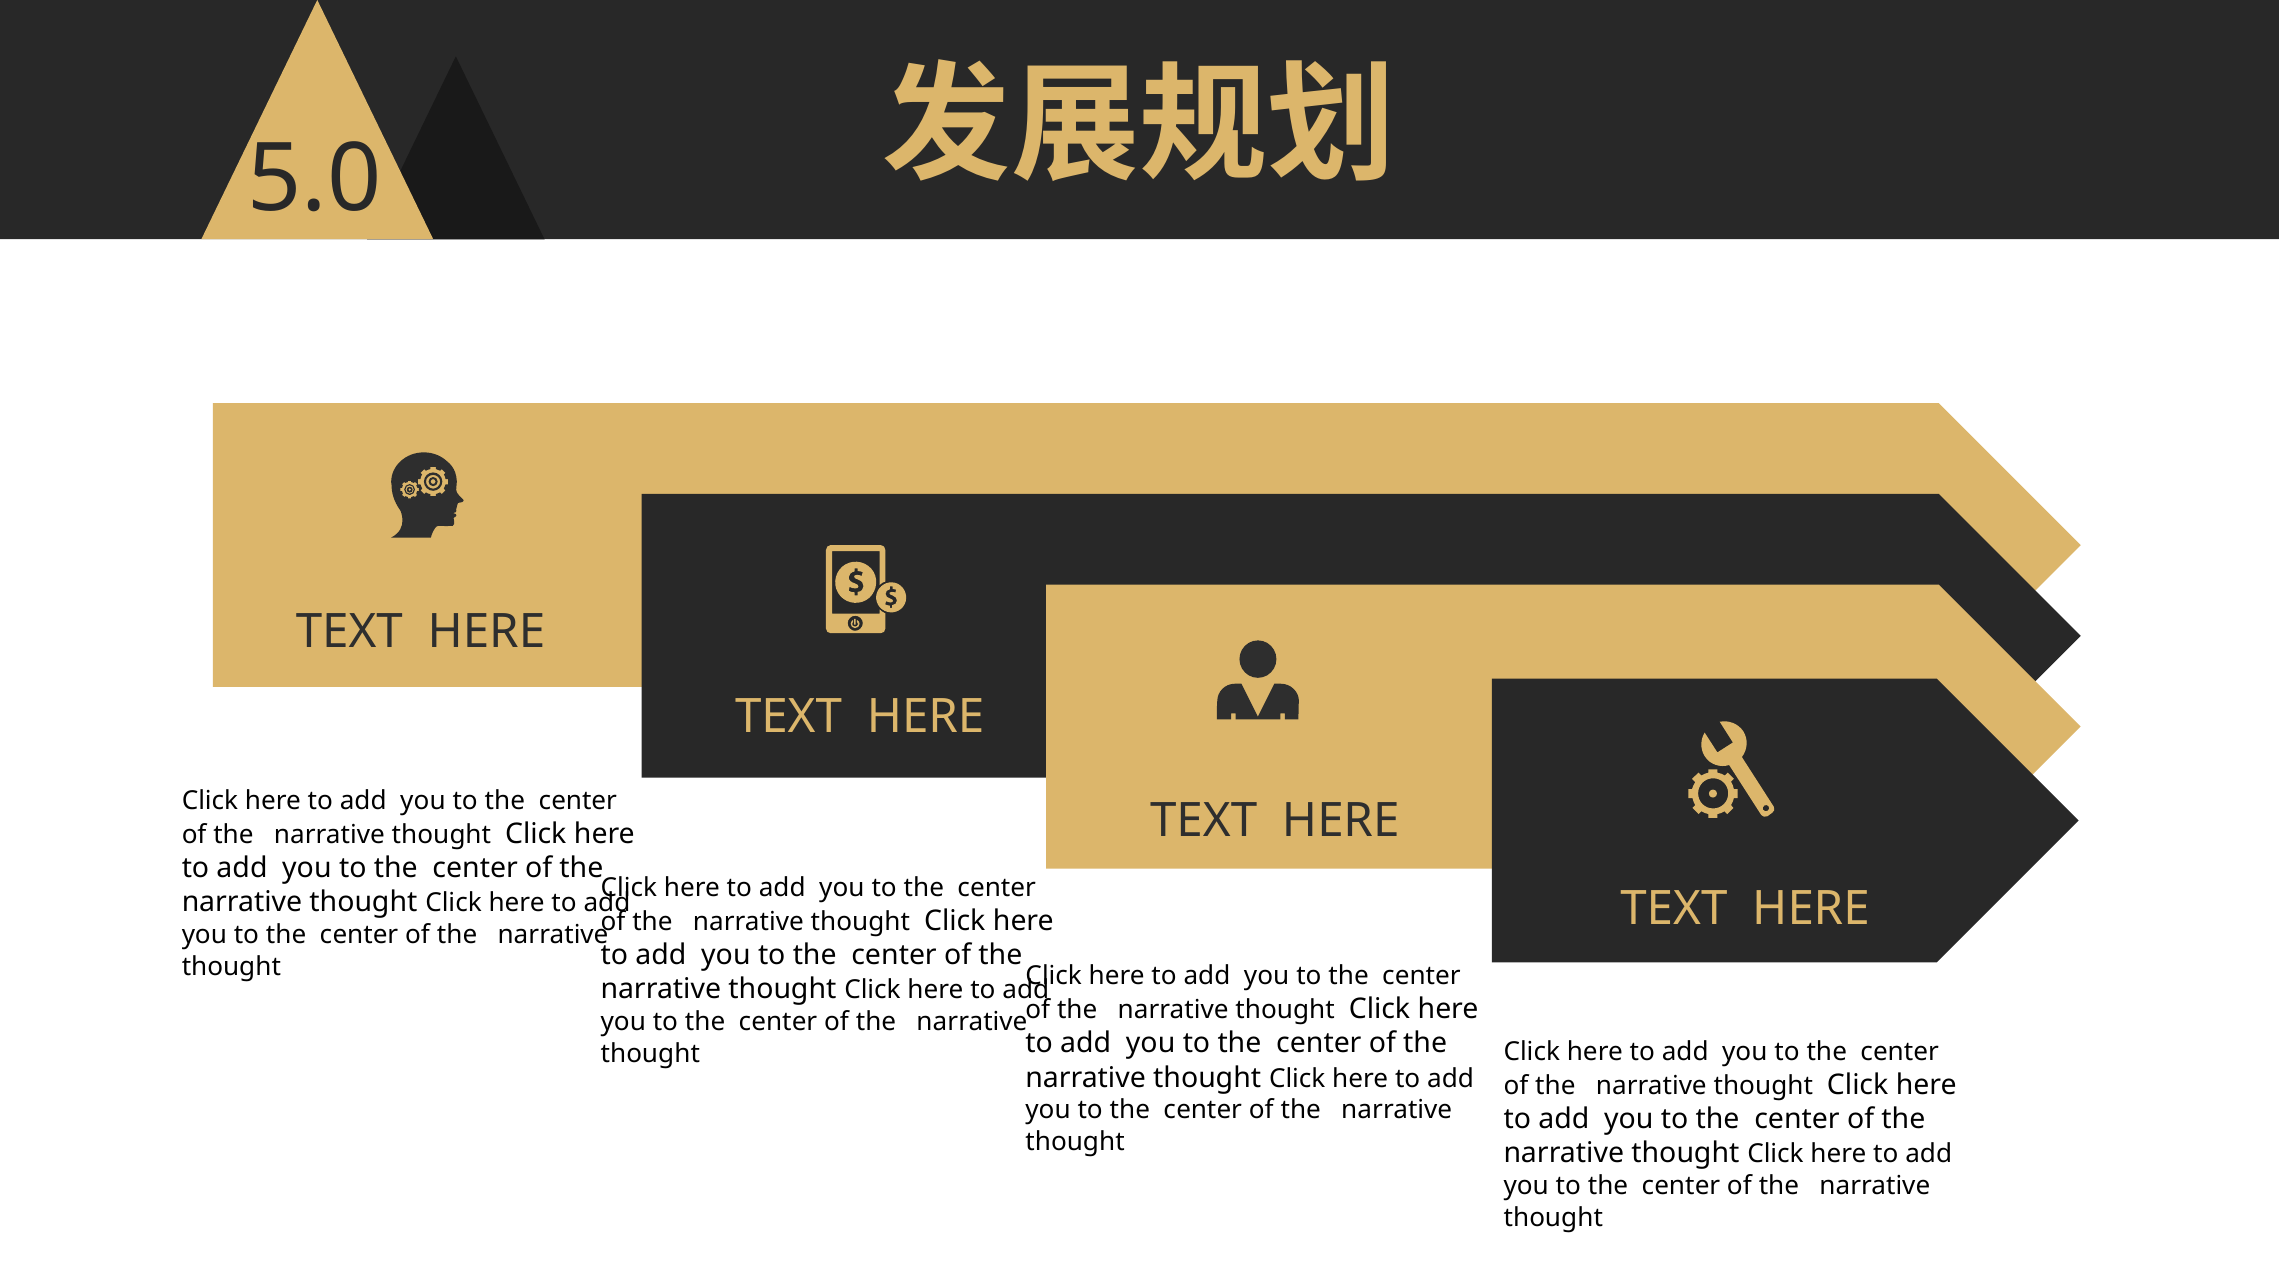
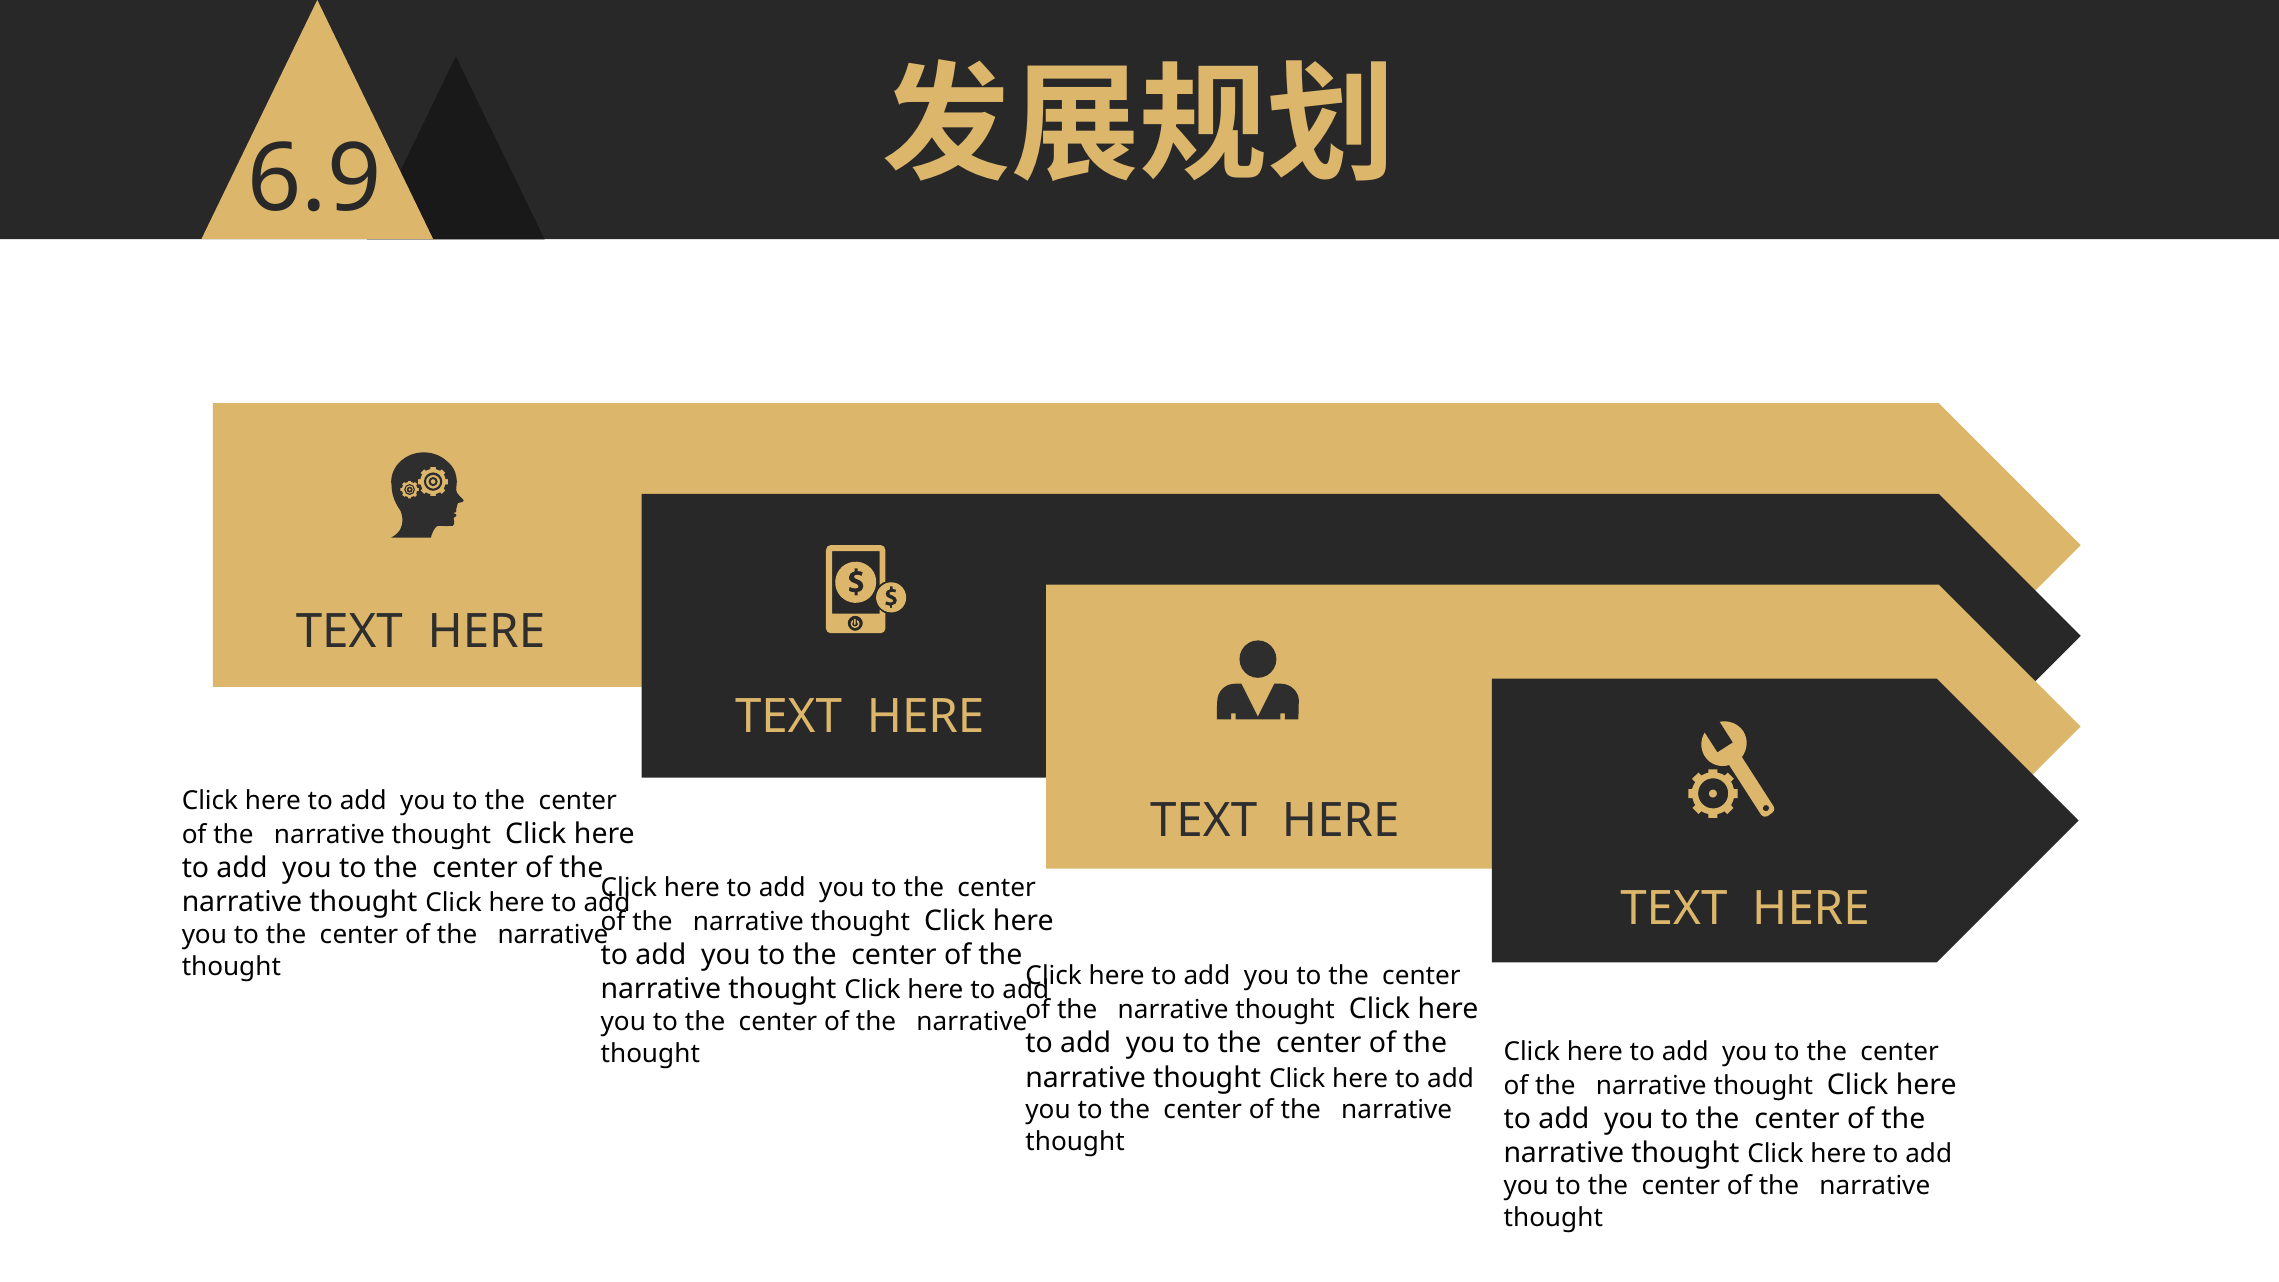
5.0: 5.0 -> 6.9
